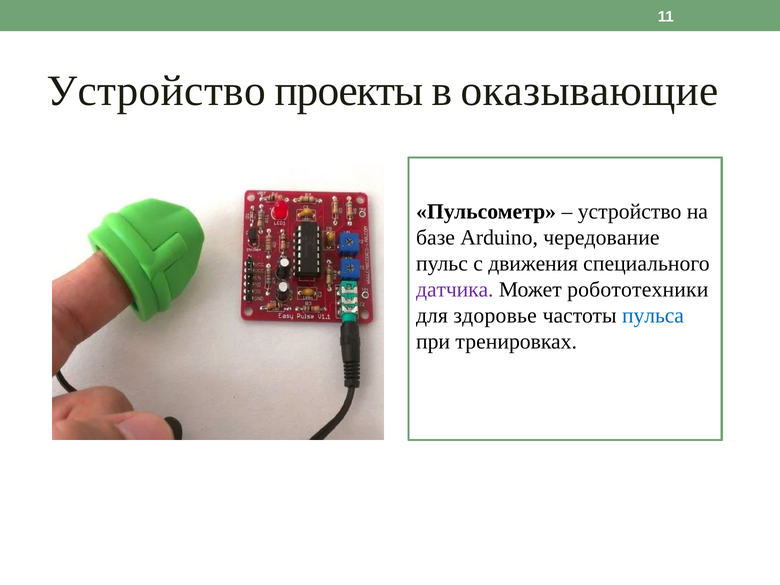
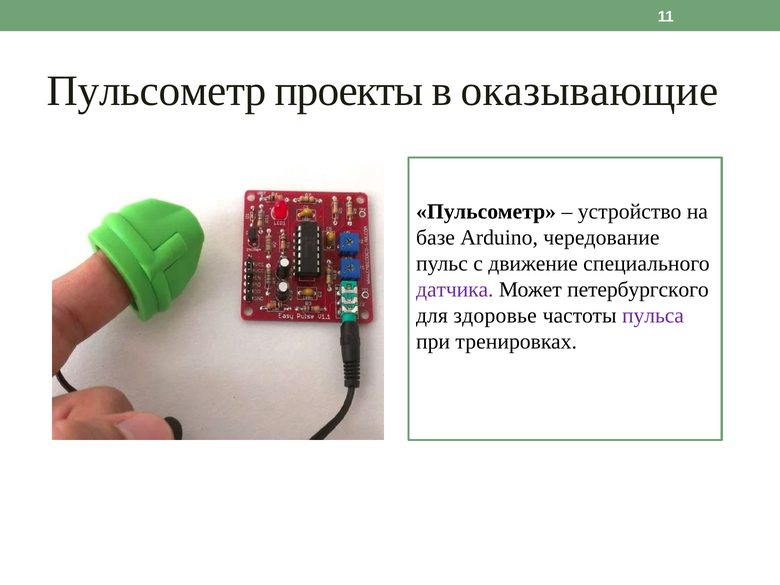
Устройство at (156, 91): Устройство -> Пульсометр
движения: движения -> движение
робототехники: робототехники -> петербургского
пульса colour: blue -> purple
